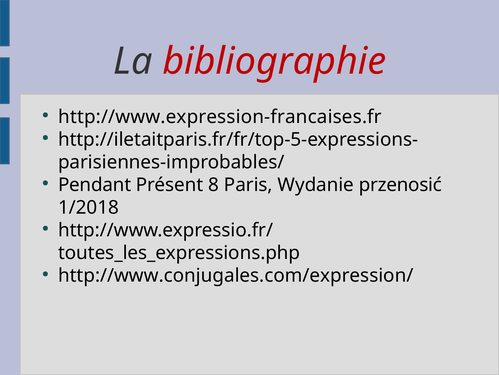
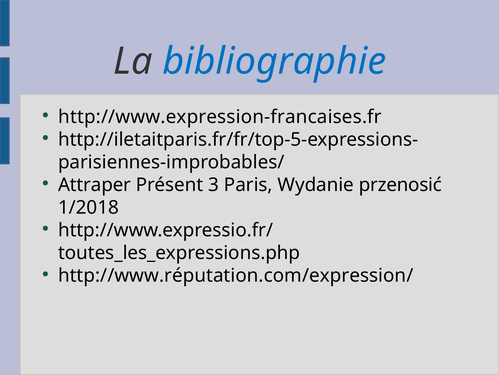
bibliographie colour: red -> blue
Pendant: Pendant -> Attraper
8: 8 -> 3
http://www.conjugales.com/expression/: http://www.conjugales.com/expression/ -> http://www.réputation.com/expression/
